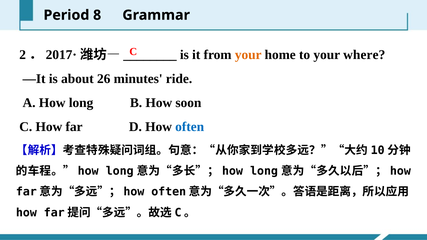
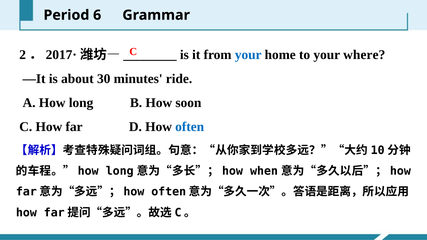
8: 8 -> 6
your at (248, 55) colour: orange -> blue
26: 26 -> 30
long at (264, 171): long -> when
